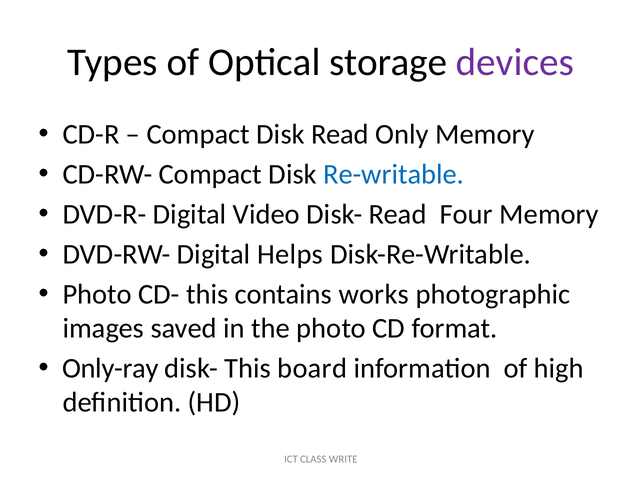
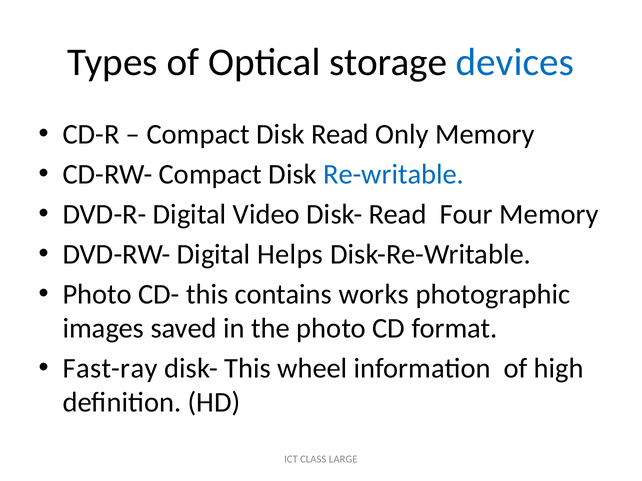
devices colour: purple -> blue
Only-ray: Only-ray -> Fast-ray
board: board -> wheel
WRITE: WRITE -> LARGE
